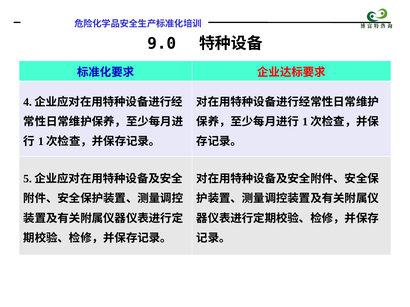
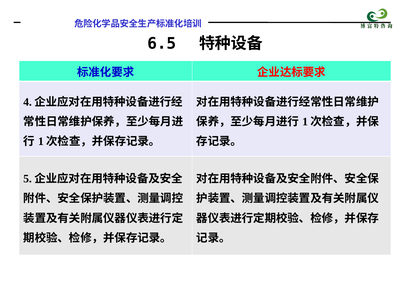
9.0: 9.0 -> 6.5
